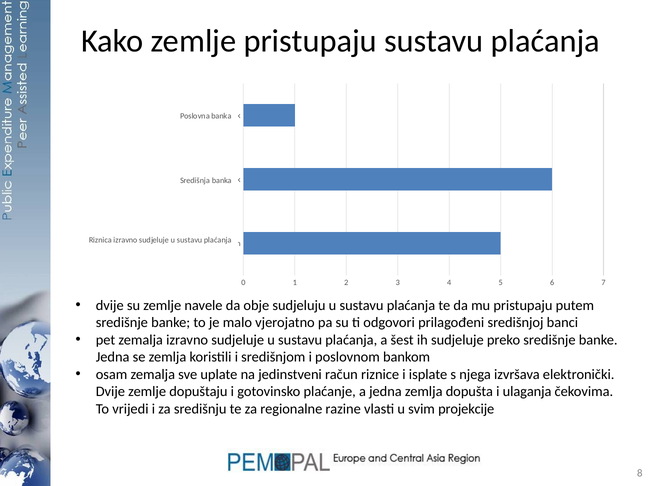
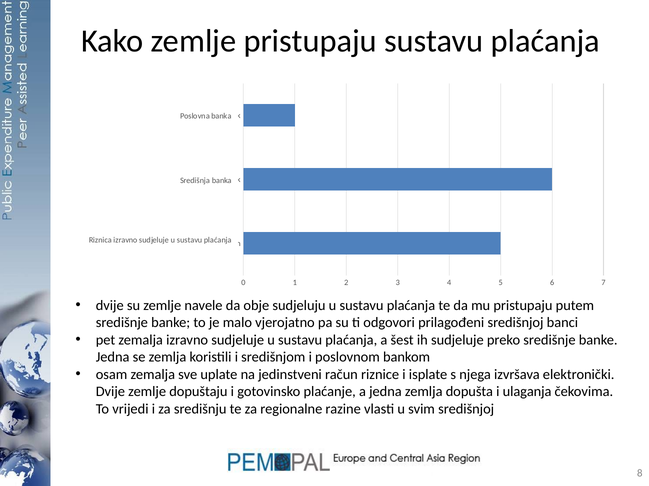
svim projekcije: projekcije -> središnjoj
